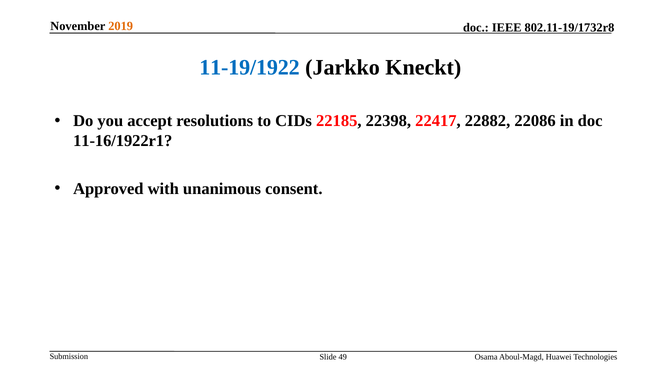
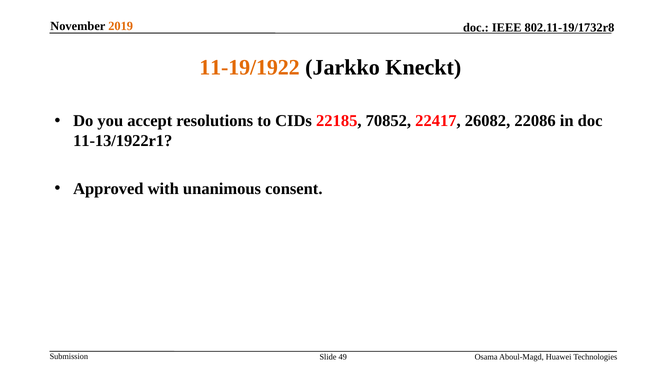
11-19/1922 colour: blue -> orange
22398: 22398 -> 70852
22882: 22882 -> 26082
11-16/1922r1: 11-16/1922r1 -> 11-13/1922r1
